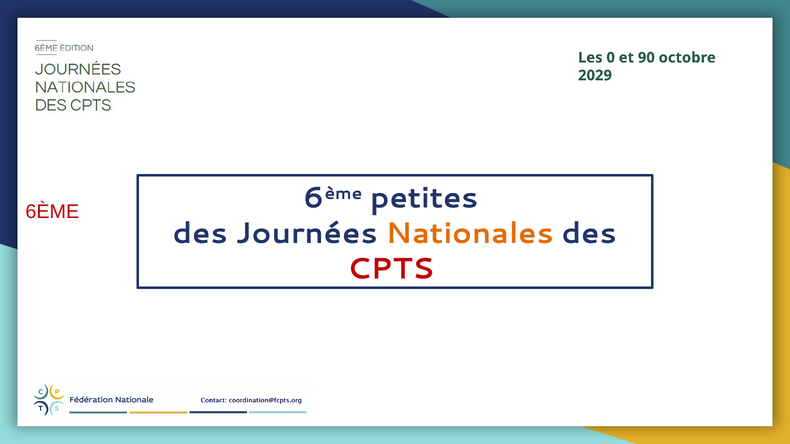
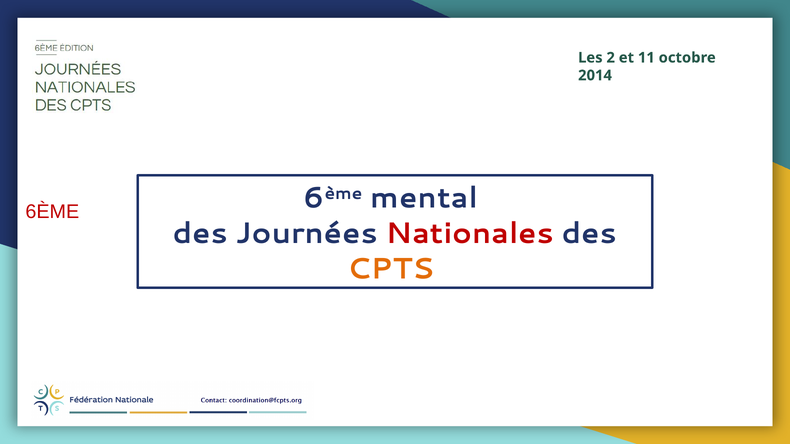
0: 0 -> 2
90: 90 -> 11
2029: 2029 -> 2014
petites: petites -> mental
Nationales at (470, 234) colour: orange -> red
CPTS at (391, 269) colour: red -> orange
